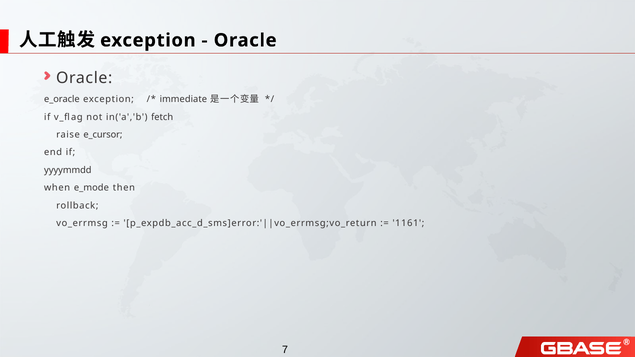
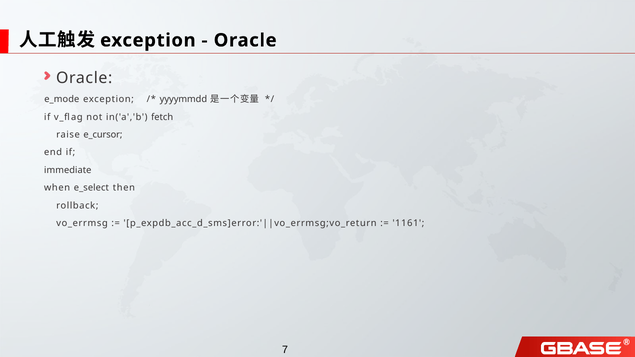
e_oracle: e_oracle -> e_mode
immediate: immediate -> yyyymmdd
yyyymmdd: yyyymmdd -> immediate
e_mode: e_mode -> e_select
